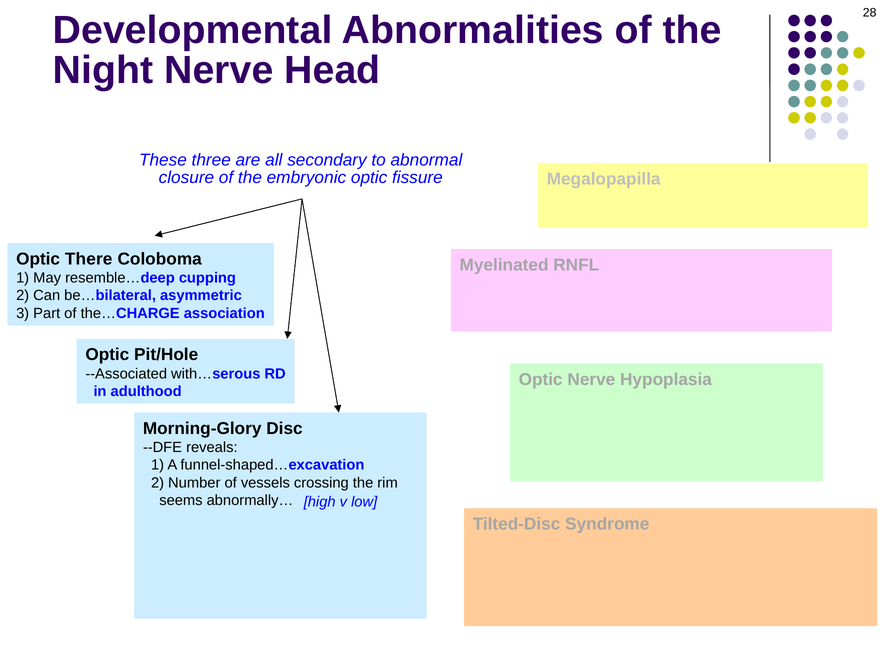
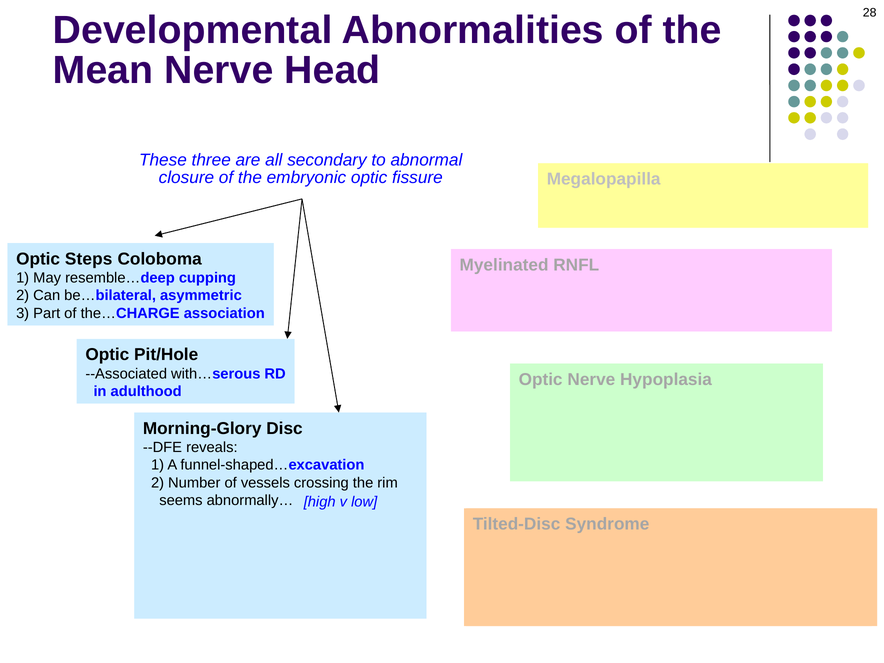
Night: Night -> Mean
There: There -> Steps
